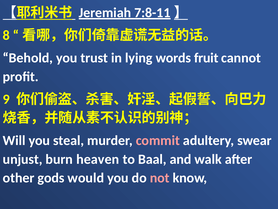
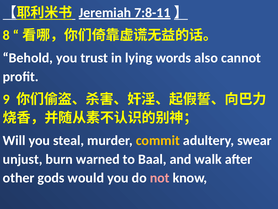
fruit: fruit -> also
commit colour: pink -> yellow
heaven: heaven -> warned
